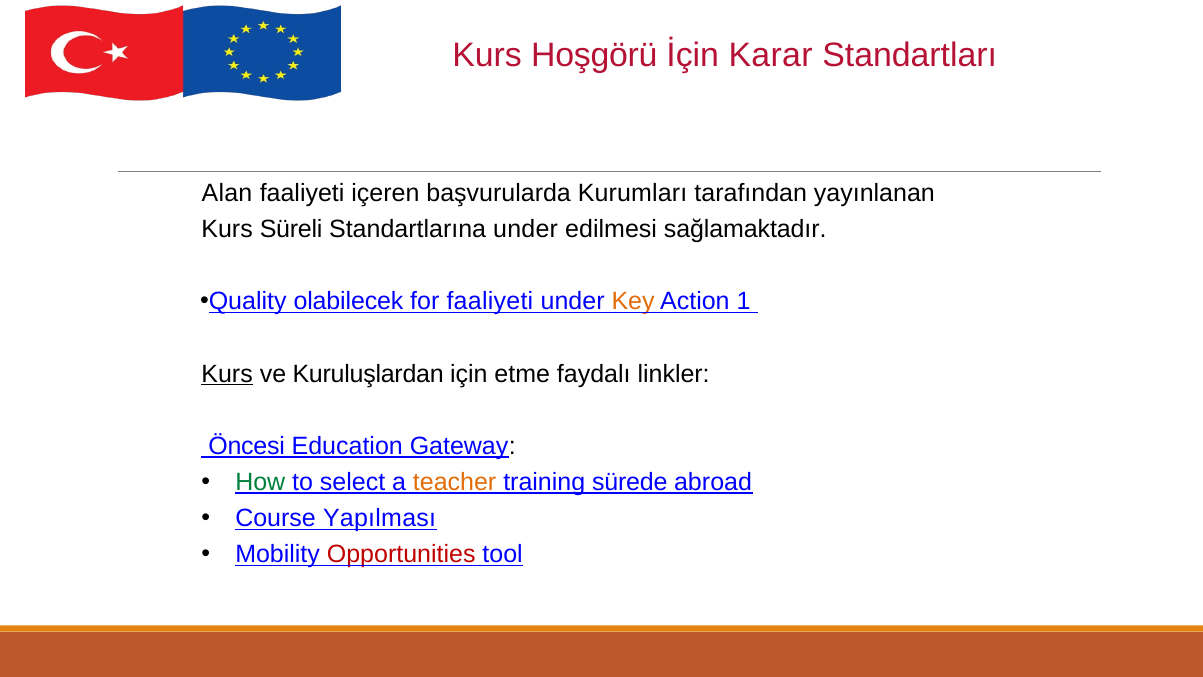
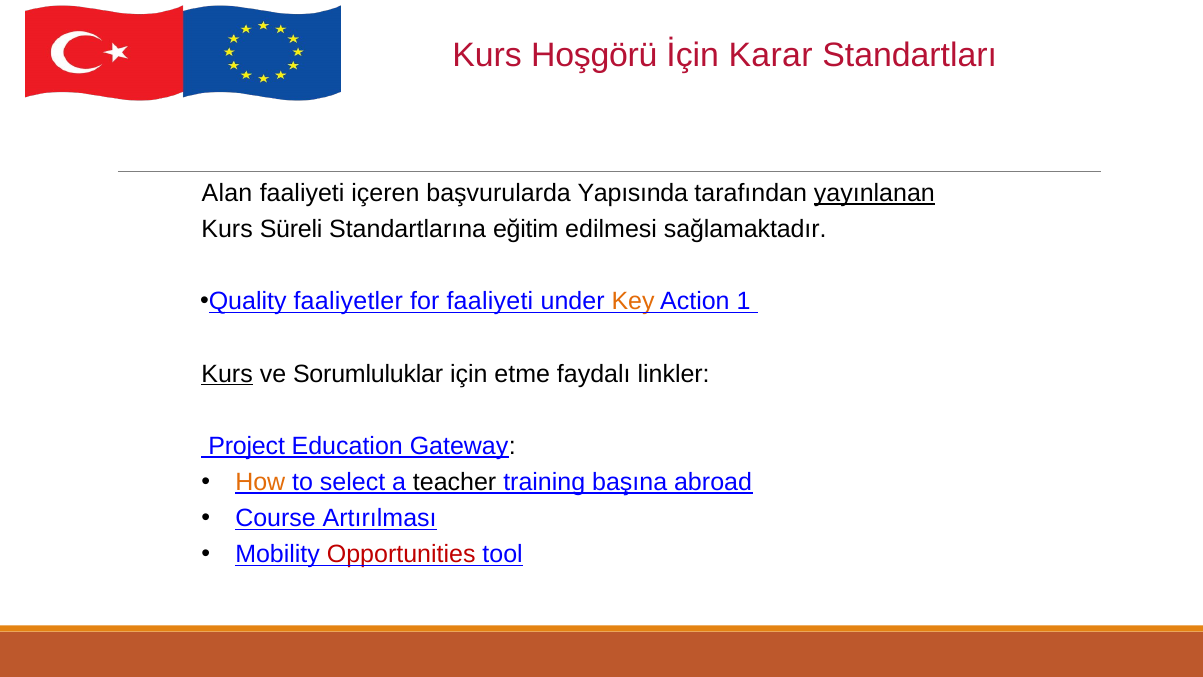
Kurumları: Kurumları -> Yapısında
yayınlanan underline: none -> present
Standartlarına under: under -> eğitim
olabilecek: olabilecek -> faaliyetler
Kuruluşlardan: Kuruluşlardan -> Sorumluluklar
Öncesi: Öncesi -> Project
How colour: green -> orange
teacher colour: orange -> black
sürede: sürede -> başına
Yapılması: Yapılması -> Artırılması
